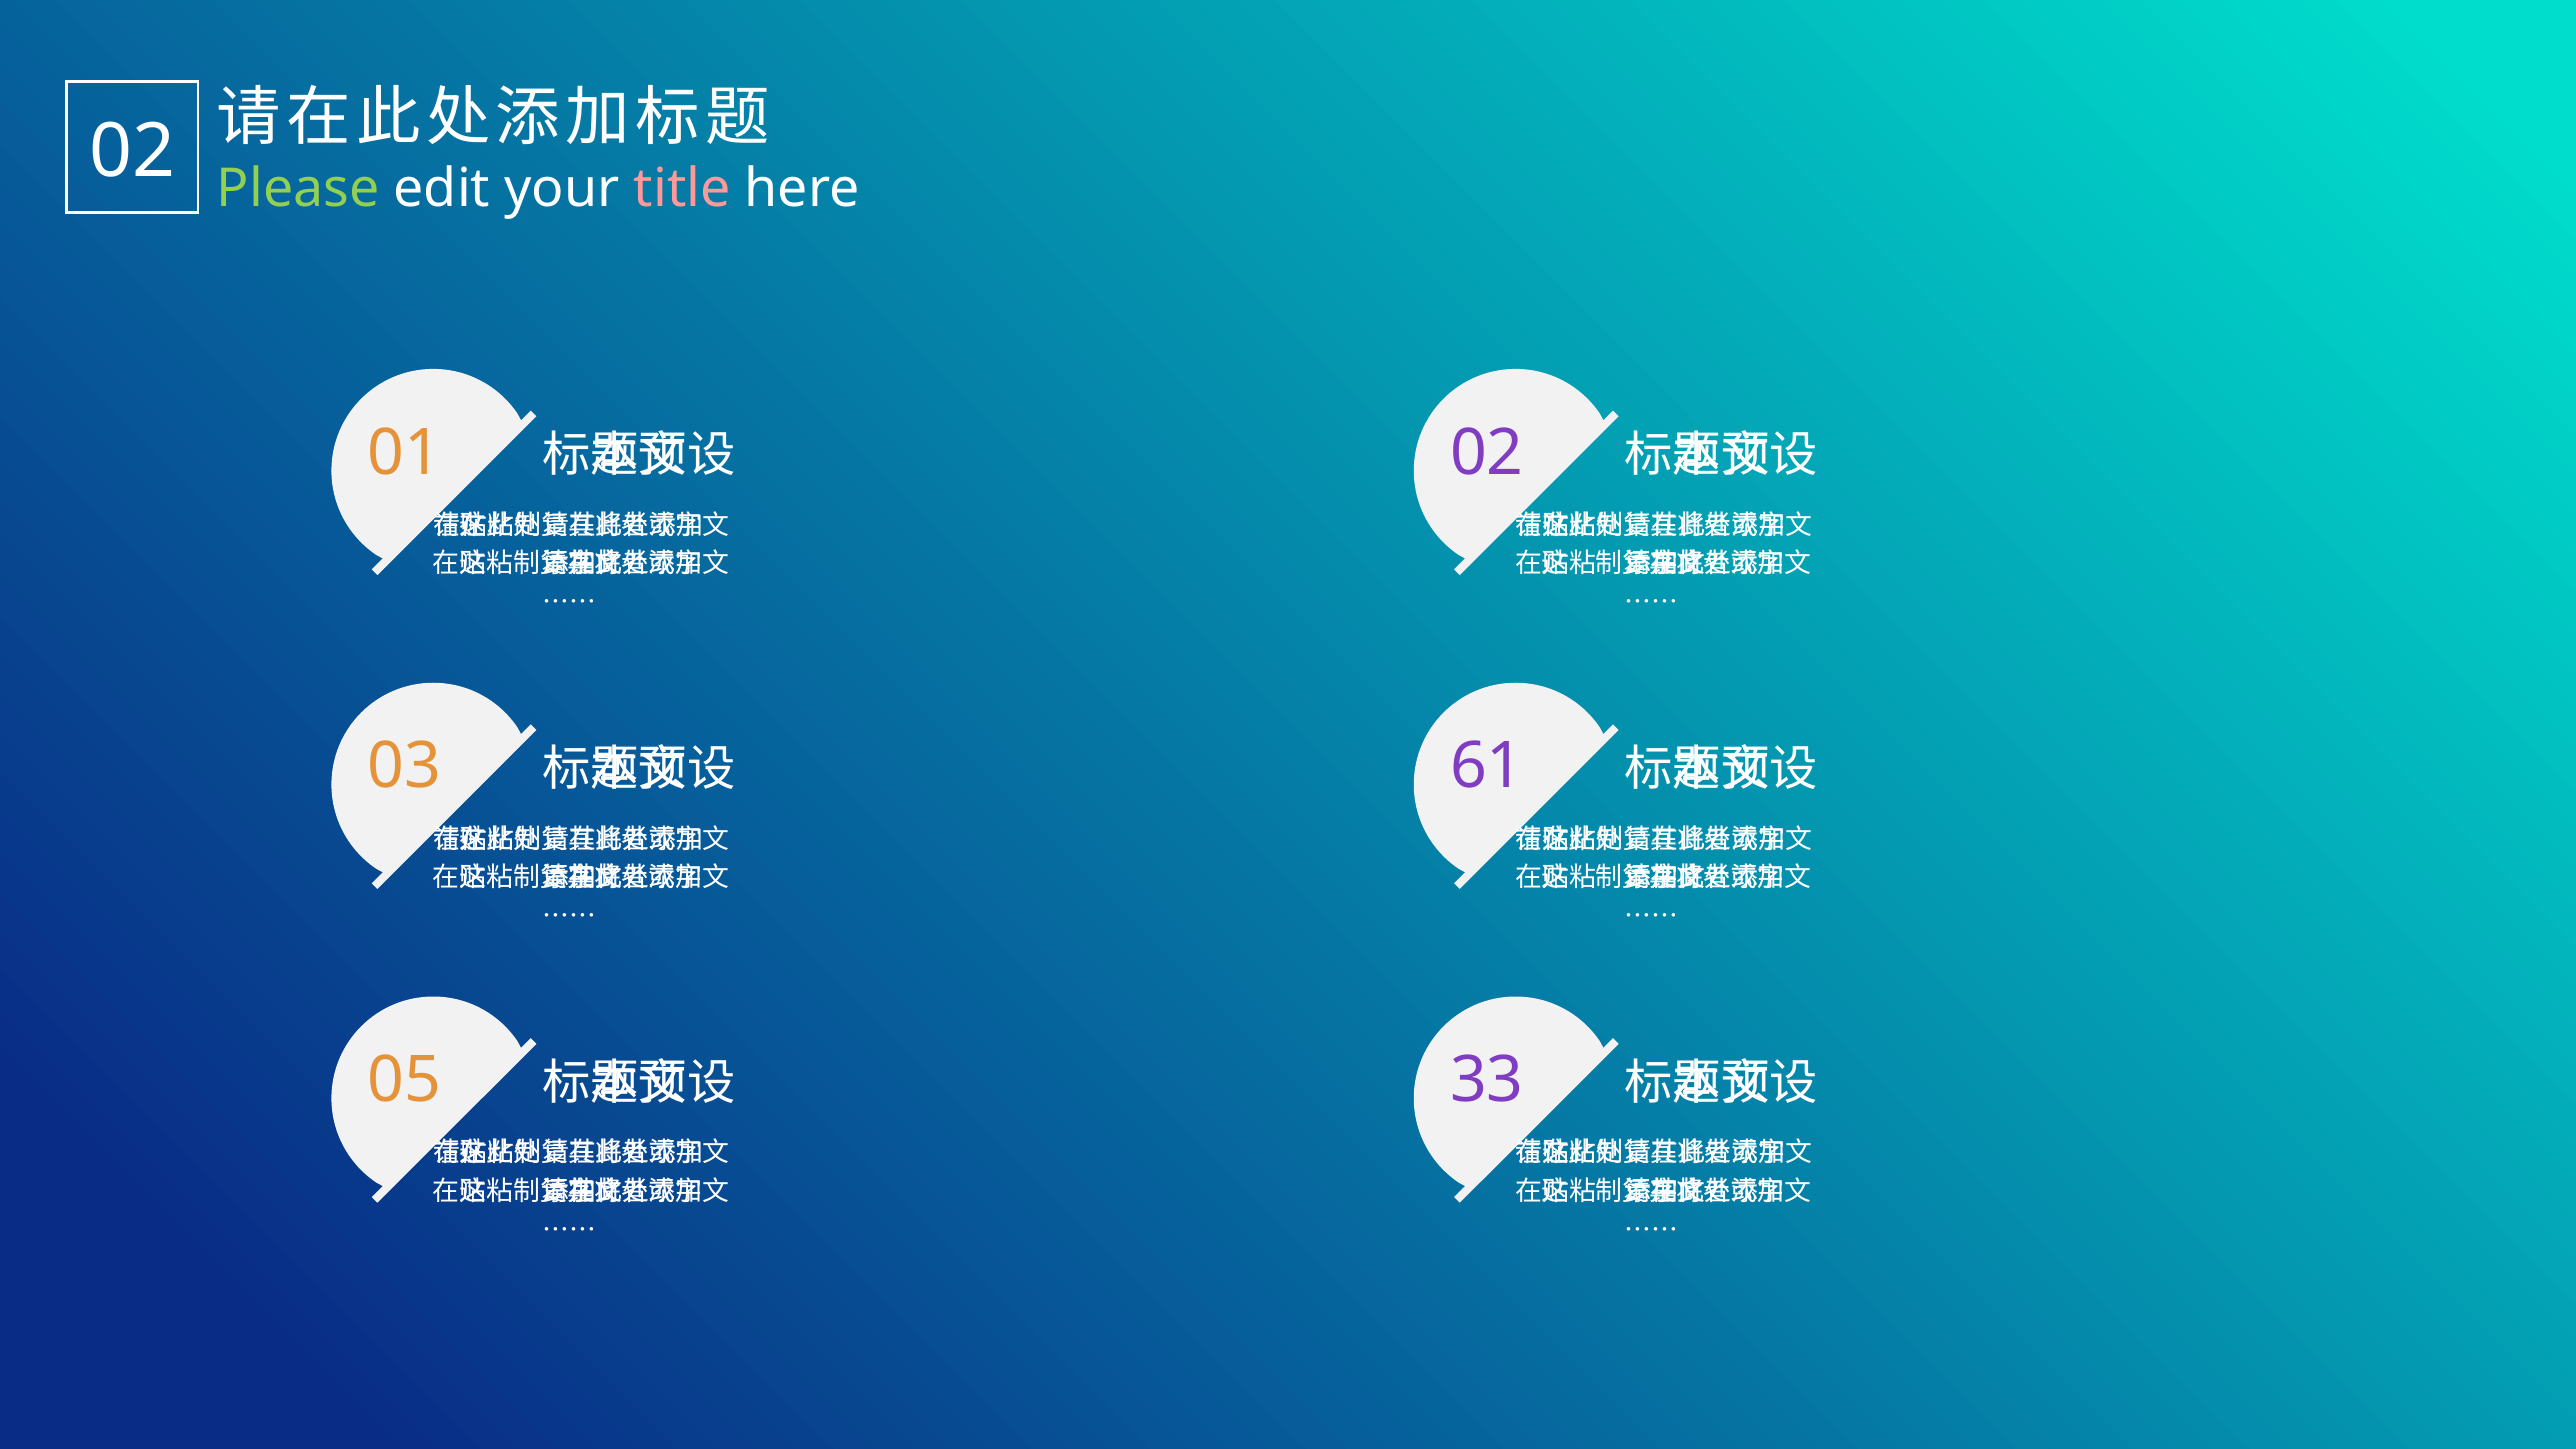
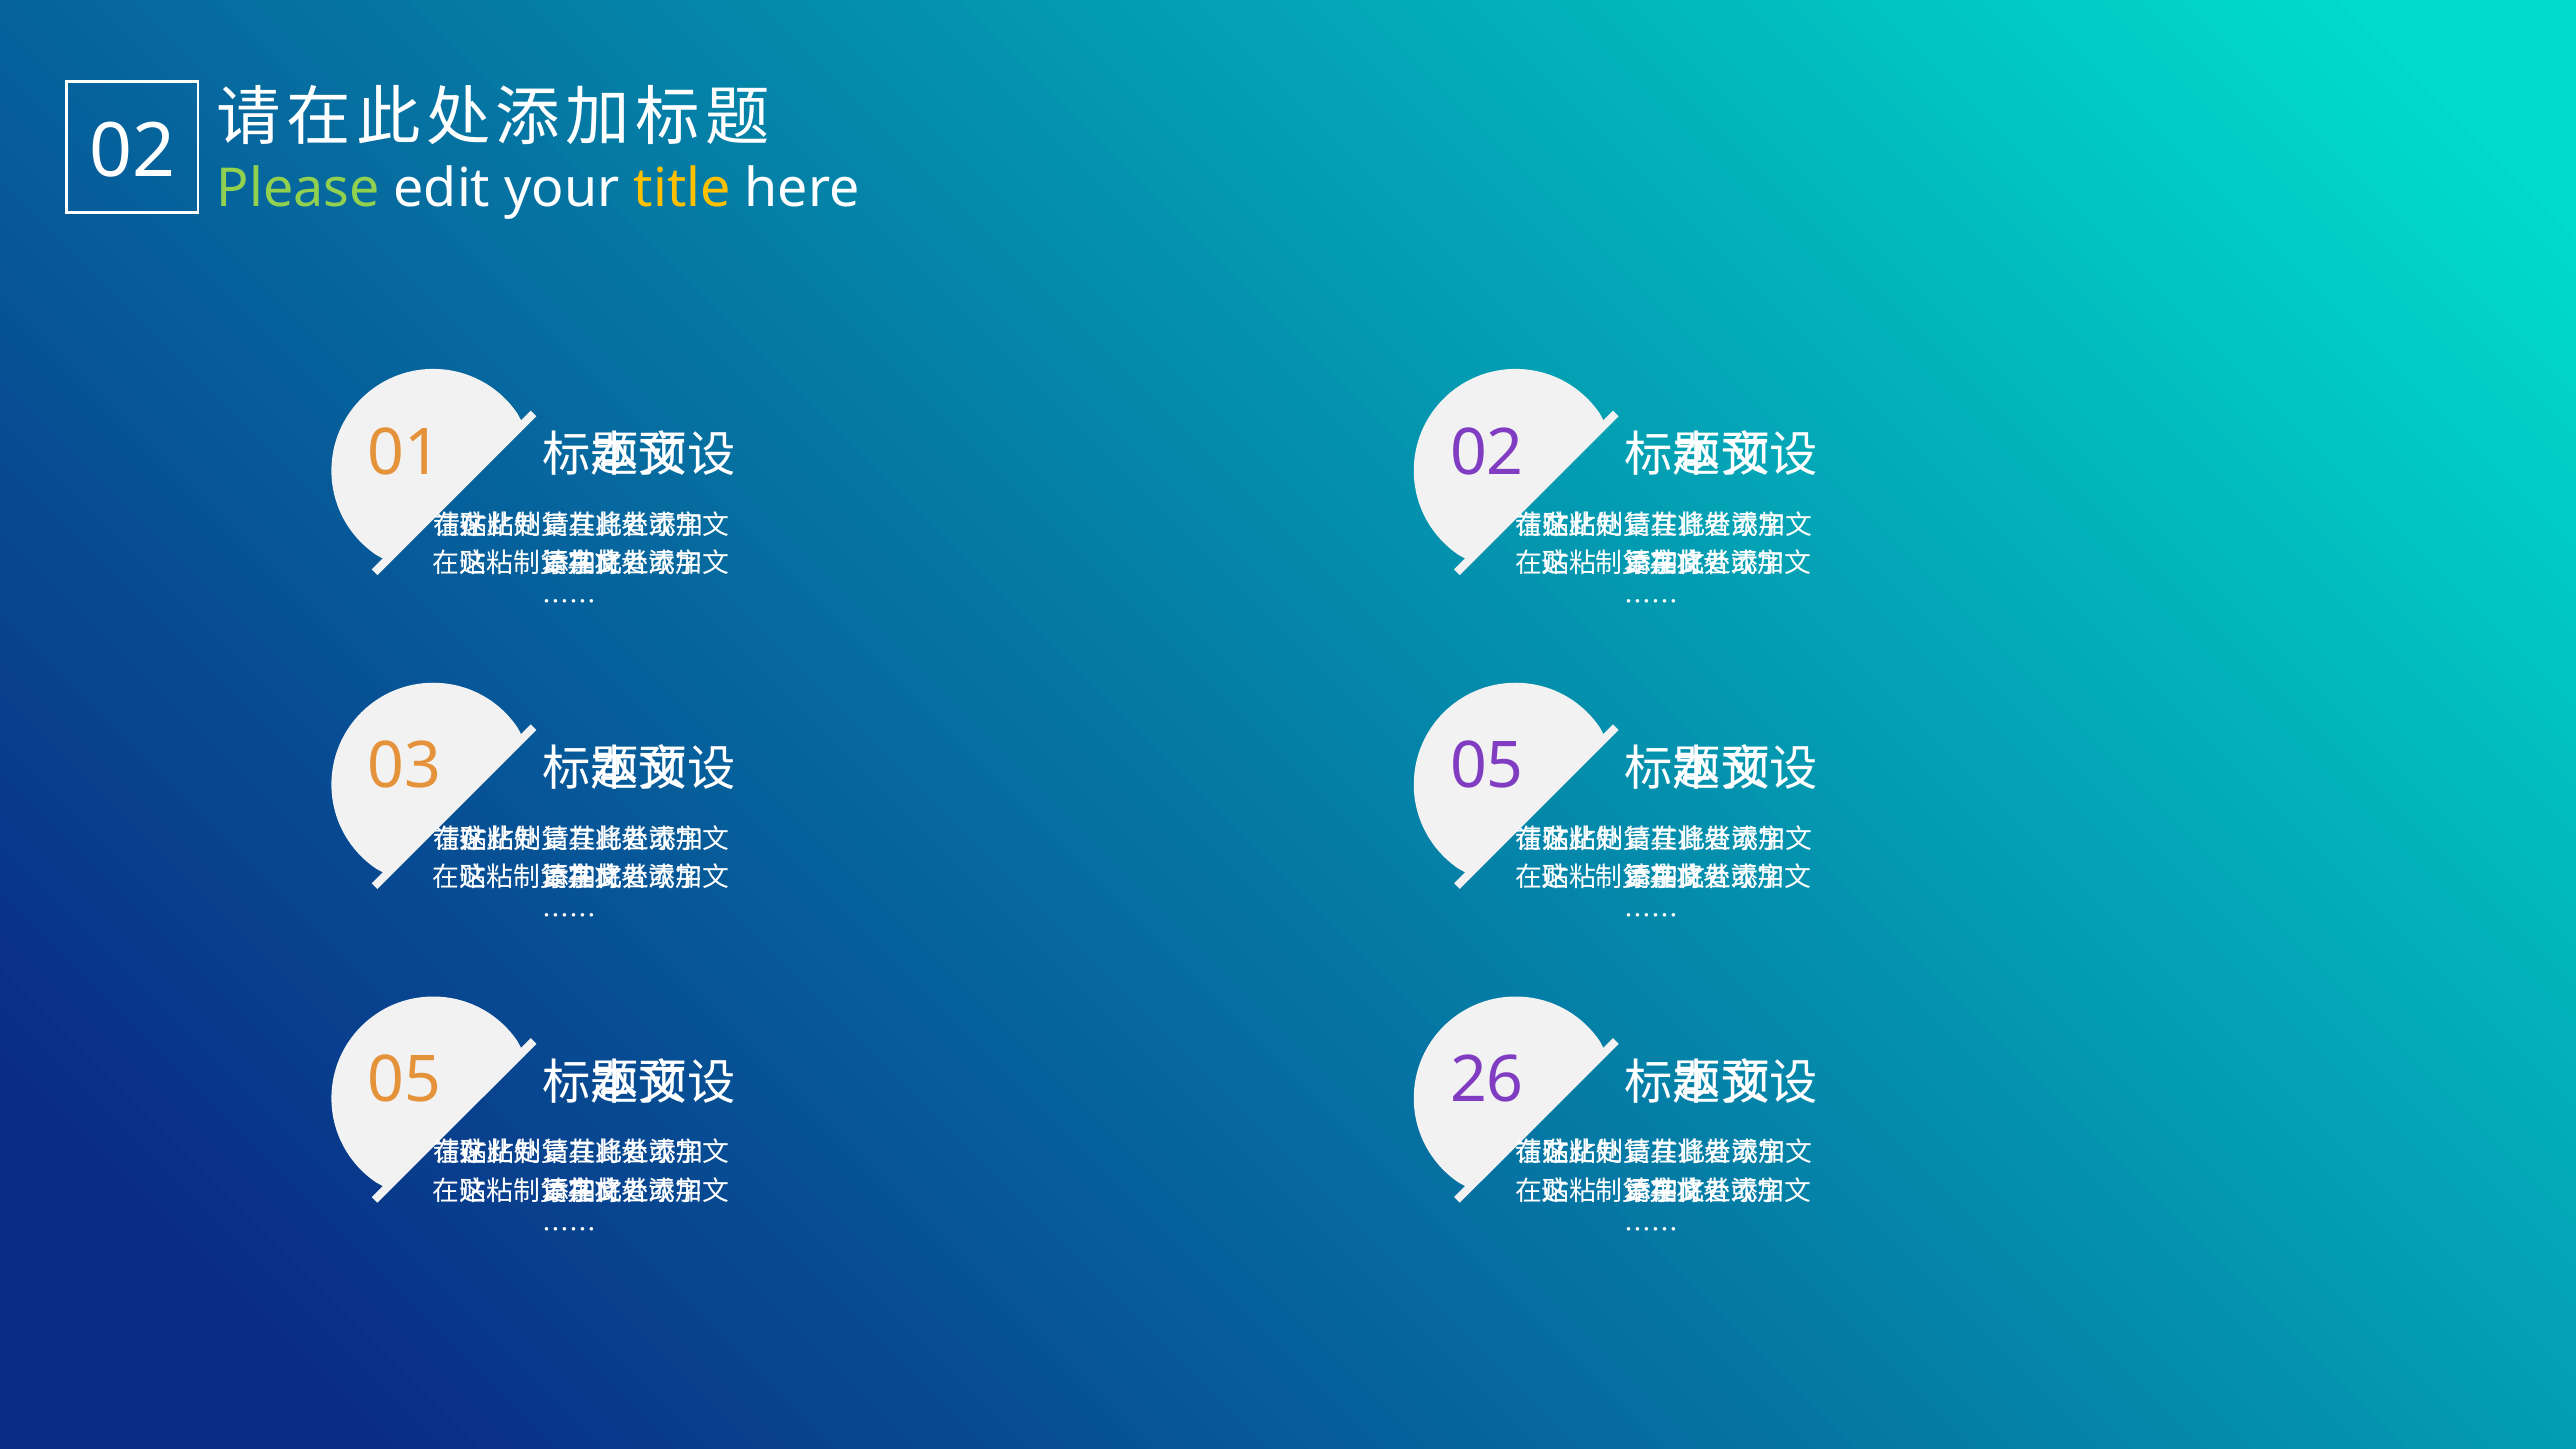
title colour: pink -> yellow
61 at (1487, 767): 61 -> 05
33: 33 -> 26
